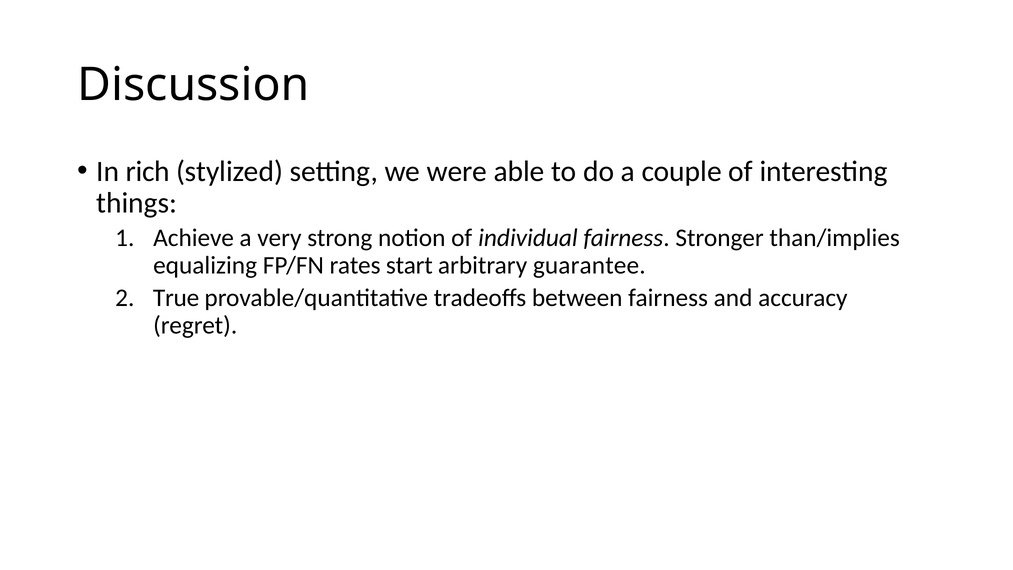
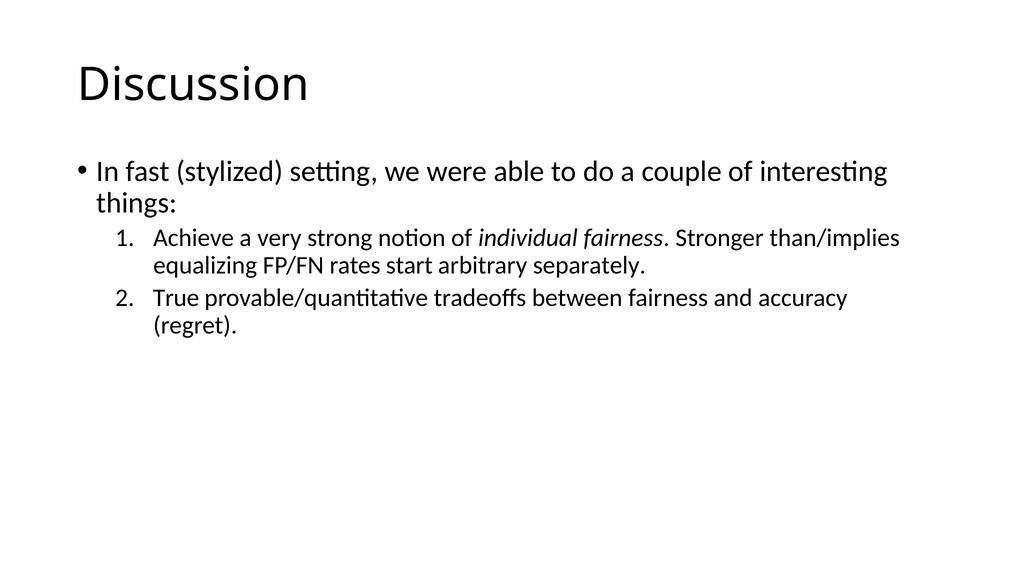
rich: rich -> fast
guarantee: guarantee -> separately
